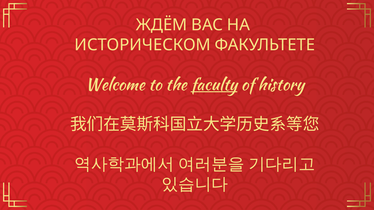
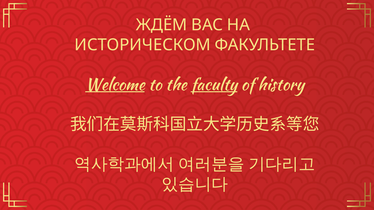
Welcome underline: none -> present
